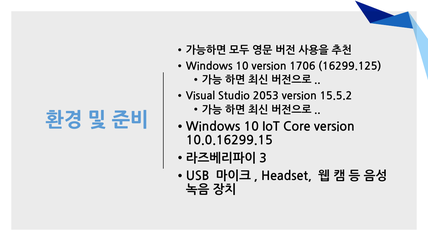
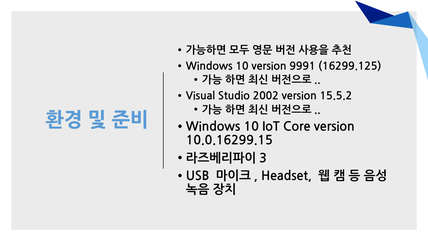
1706: 1706 -> 9991
2053: 2053 -> 2002
